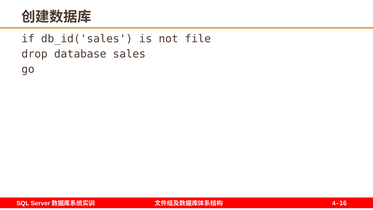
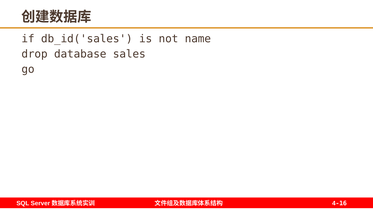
file: file -> name
